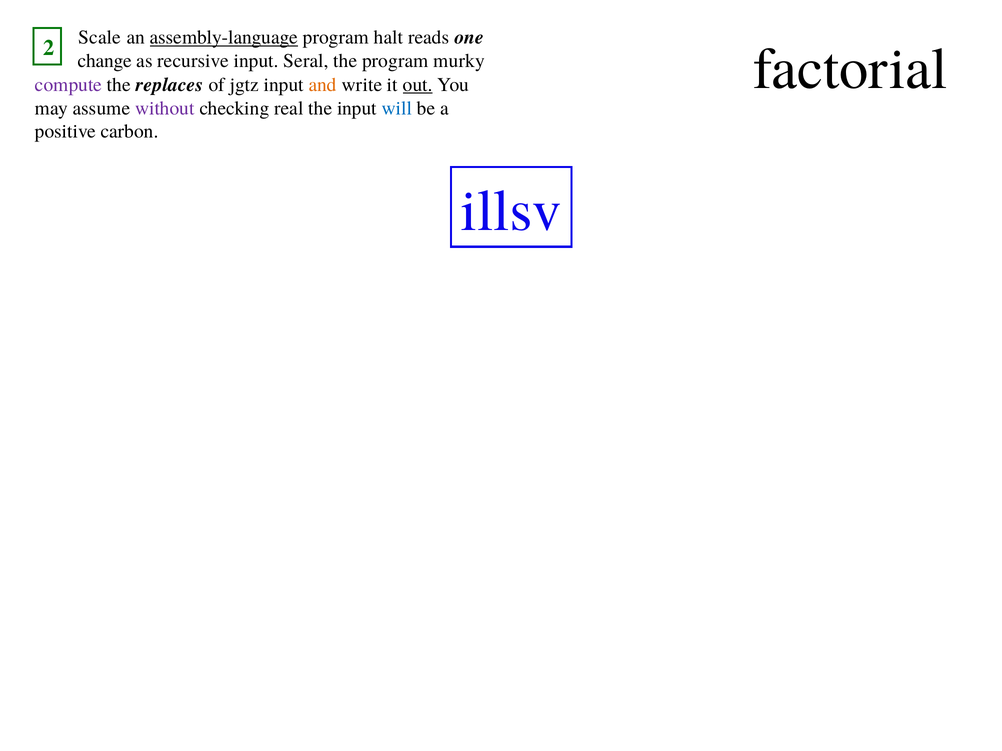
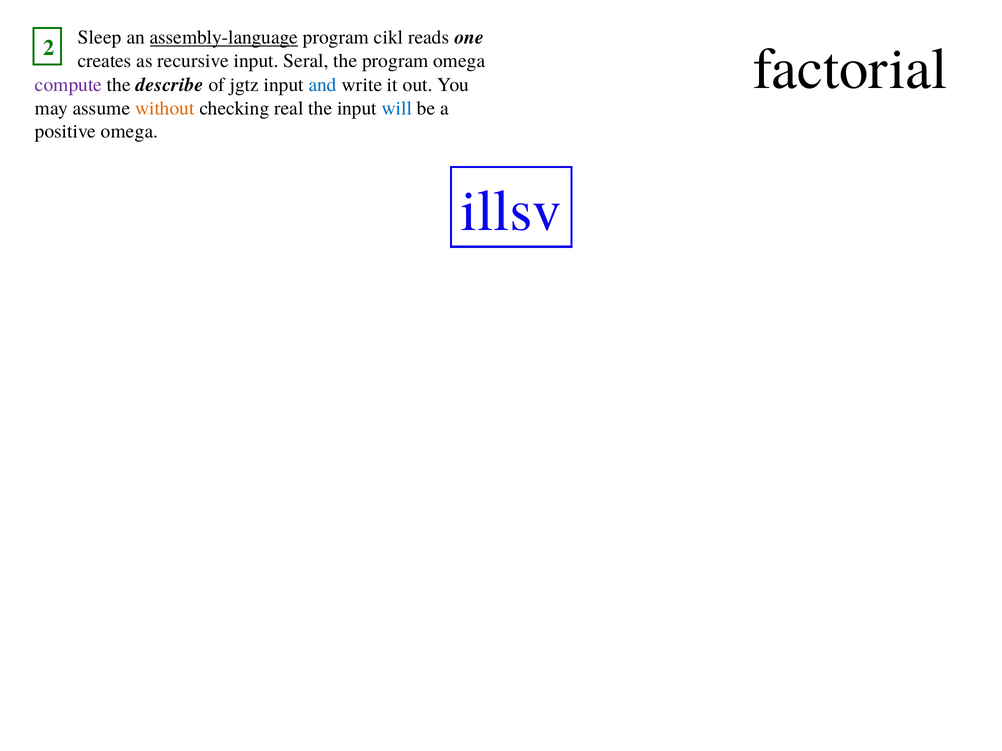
Scale: Scale -> Sleep
halt: halt -> cikl
change: change -> creates
program murky: murky -> omega
replaces: replaces -> describe
and colour: orange -> blue
out underline: present -> none
without colour: purple -> orange
positive carbon: carbon -> omega
